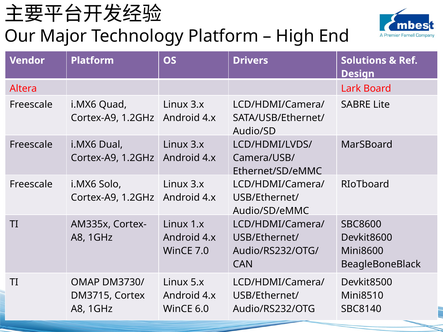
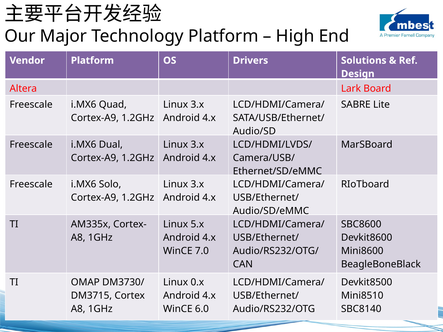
1.x: 1.x -> 5.x
5.x: 5.x -> 0.x
